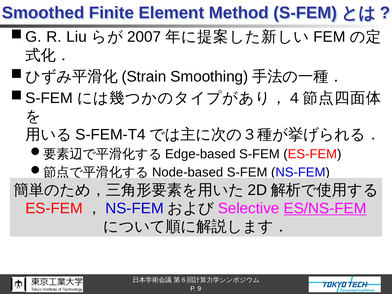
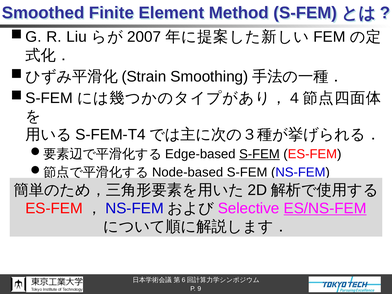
S-FEM at (259, 154) underline: none -> present
